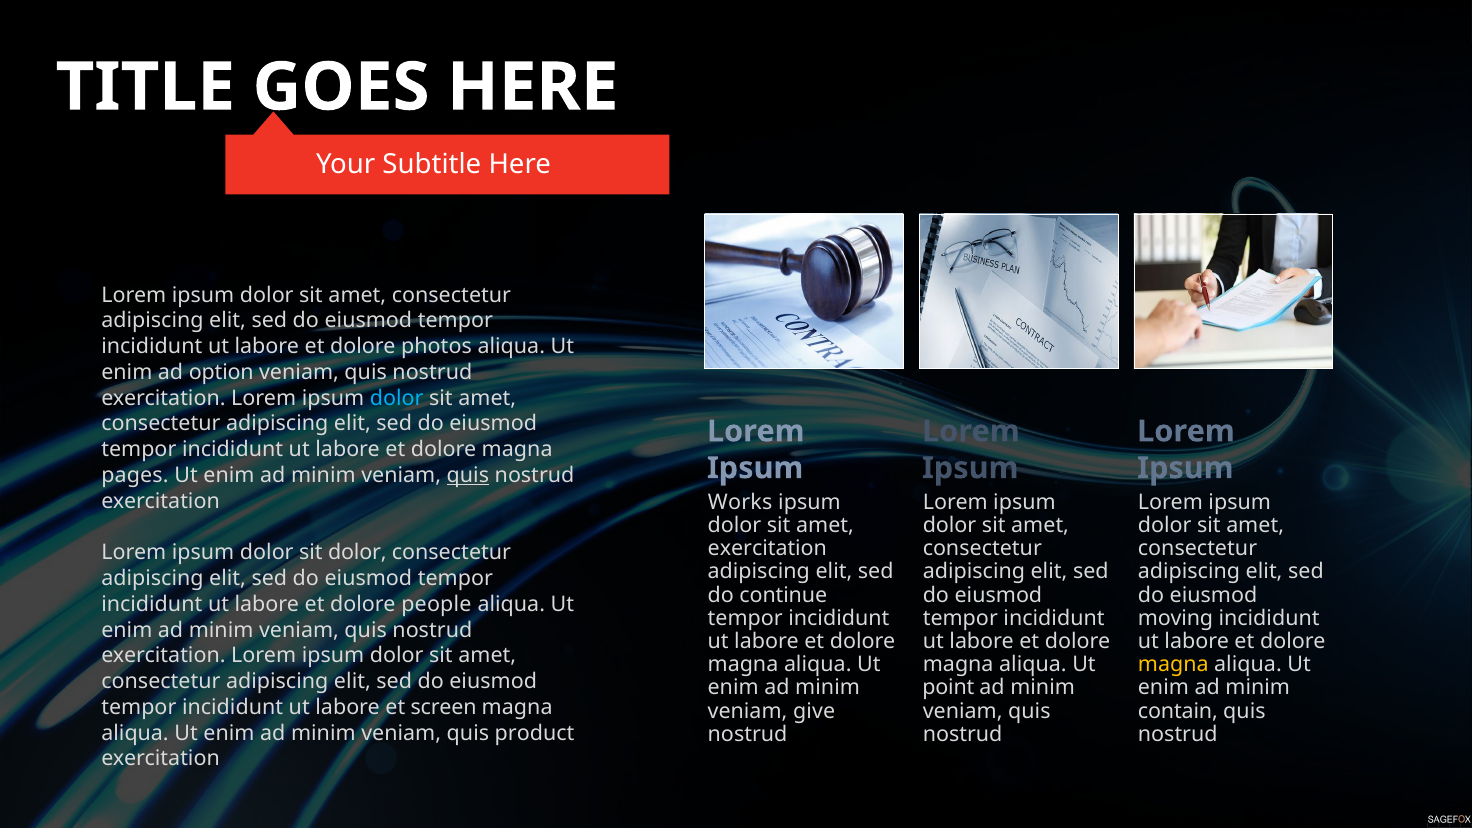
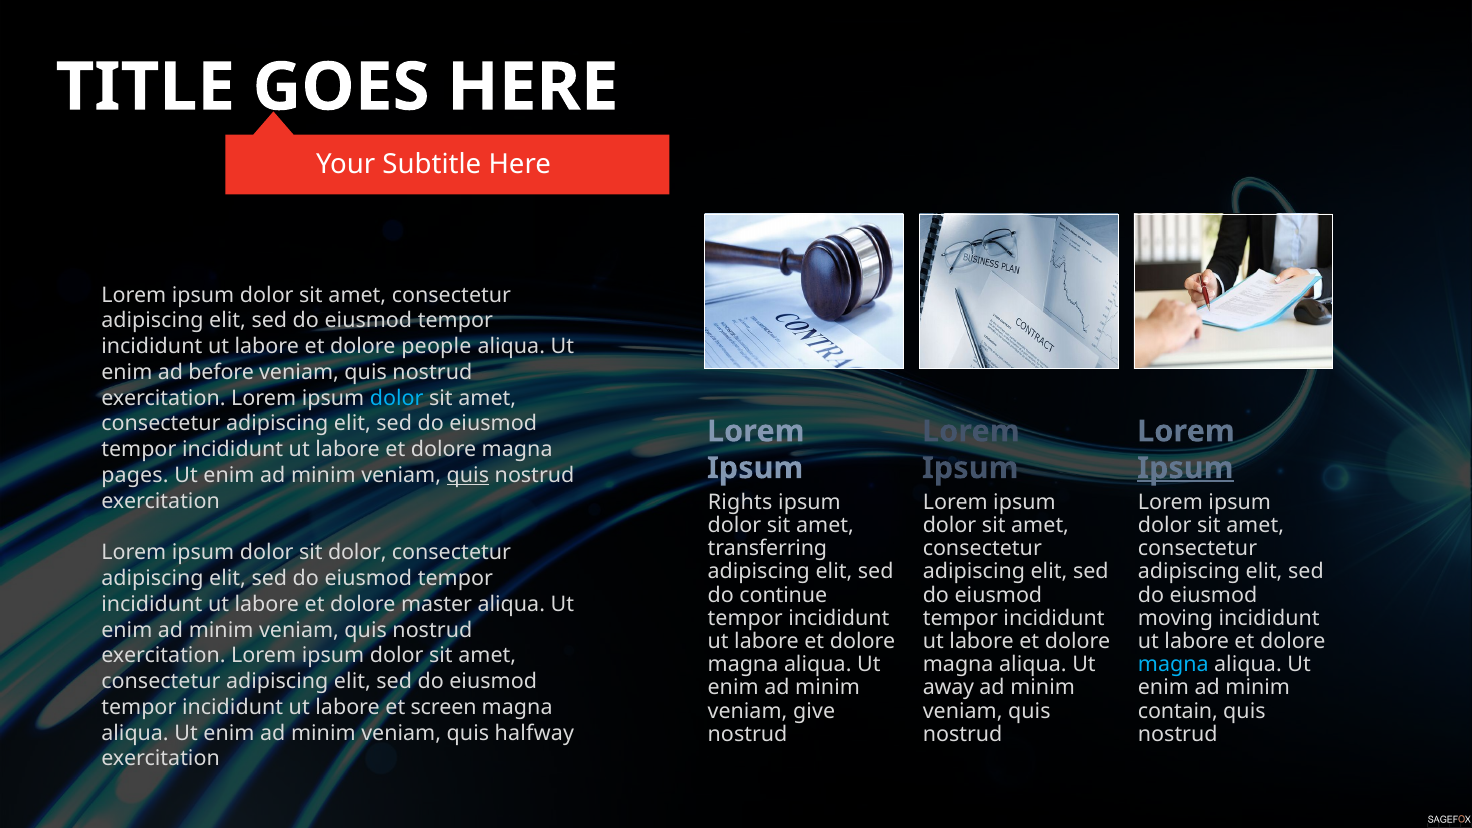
photos: photos -> people
option: option -> before
Ipsum at (1185, 468) underline: none -> present
Works: Works -> Rights
exercitation at (767, 549): exercitation -> transferring
people: people -> master
magna at (1173, 665) colour: yellow -> light blue
point: point -> away
product: product -> halfway
